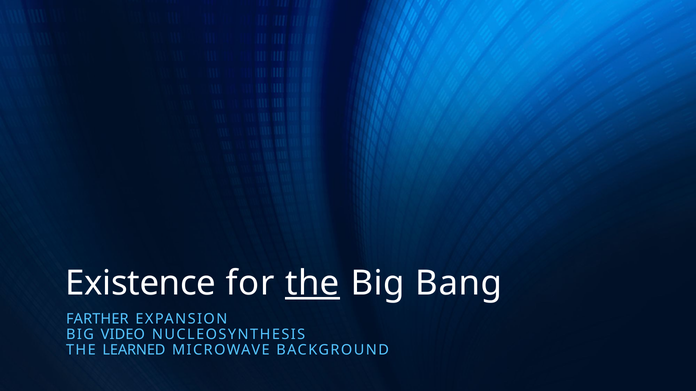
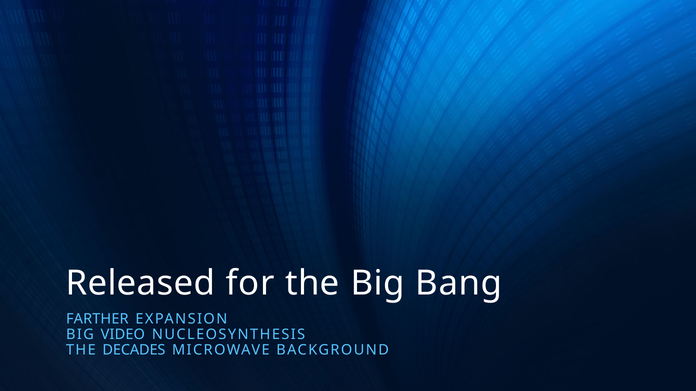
Existence: Existence -> Released
the at (312, 284) underline: present -> none
LEARNED: LEARNED -> DECADES
